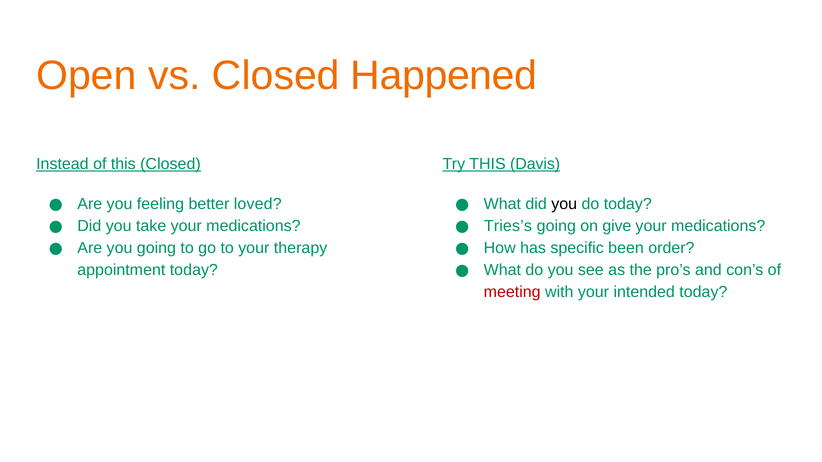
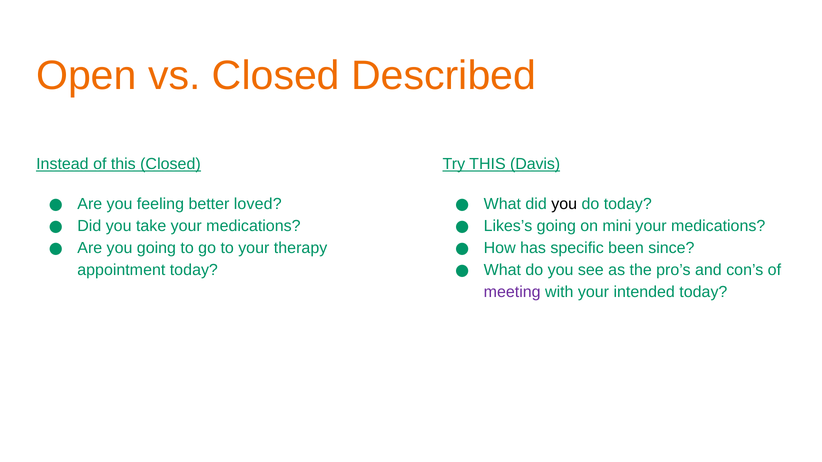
Happened: Happened -> Described
Tries’s: Tries’s -> Likes’s
give: give -> mini
order: order -> since
meeting colour: red -> purple
